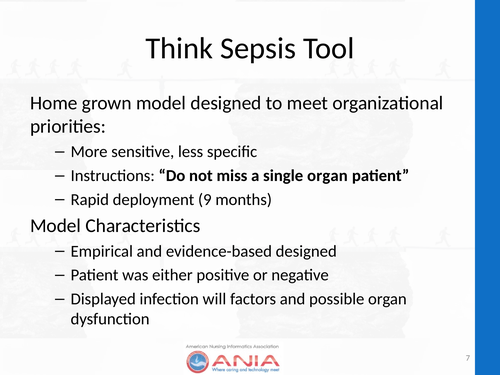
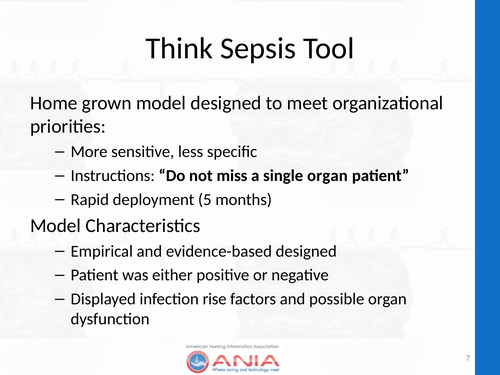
9: 9 -> 5
will: will -> rise
